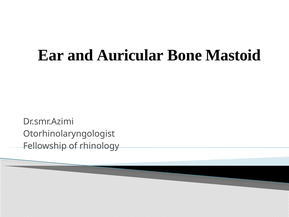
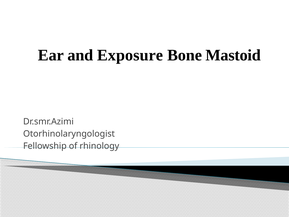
Auricular: Auricular -> Exposure
